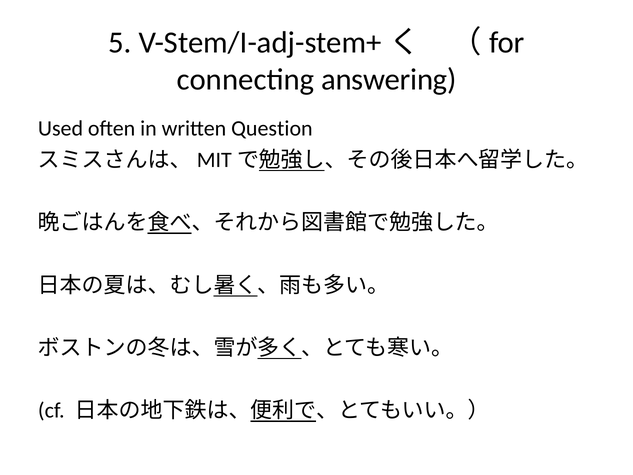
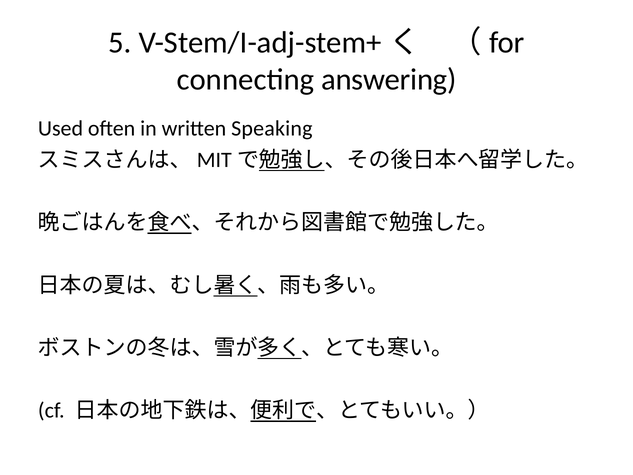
Question: Question -> Speaking
